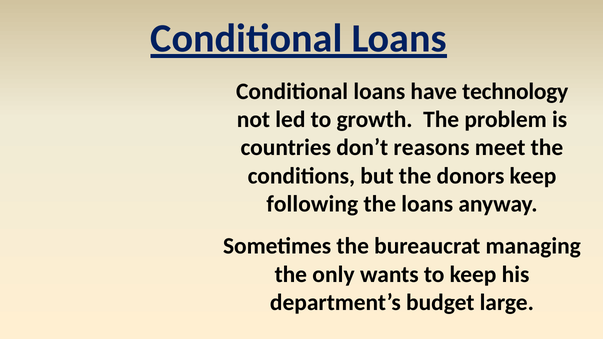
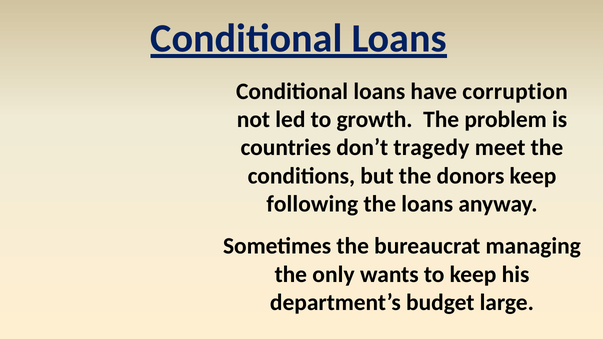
technology: technology -> corruption
reasons: reasons -> tragedy
